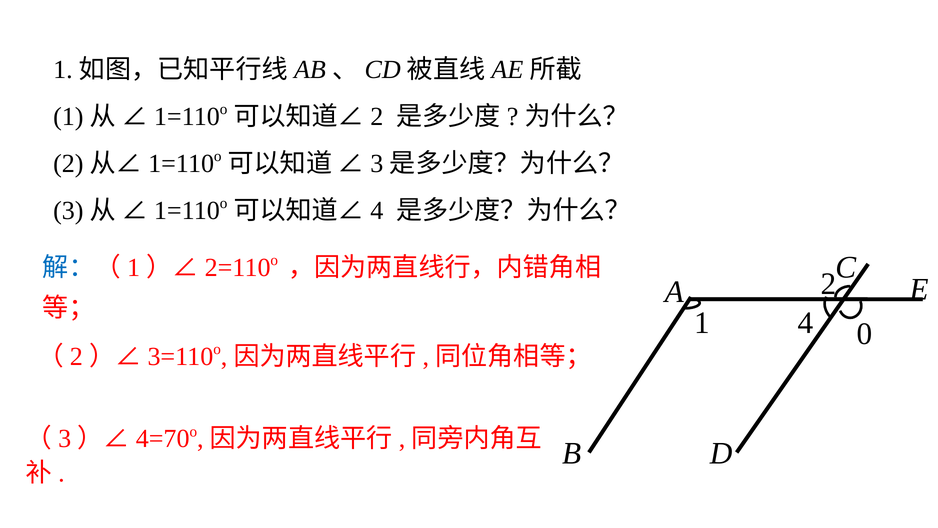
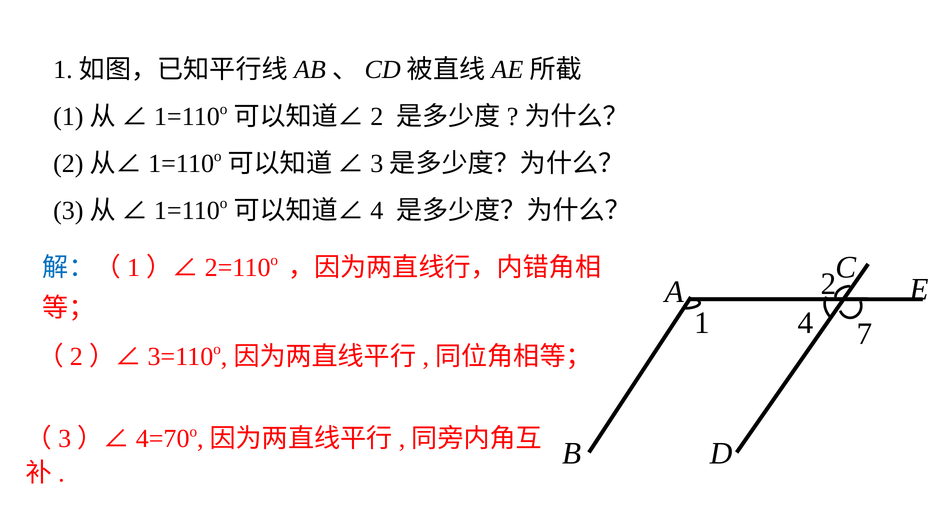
0: 0 -> 7
